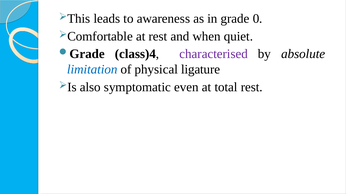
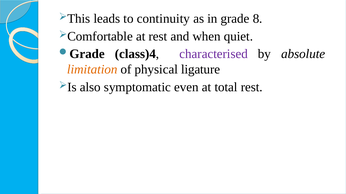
awareness: awareness -> continuity
0: 0 -> 8
limitation colour: blue -> orange
